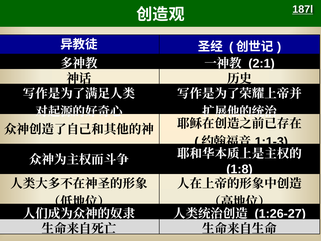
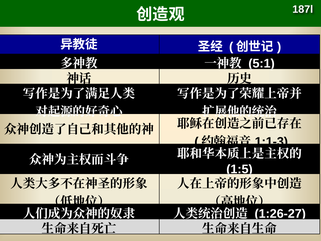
187l underline: present -> none
2:1: 2:1 -> 5:1
1:8: 1:8 -> 1:5
